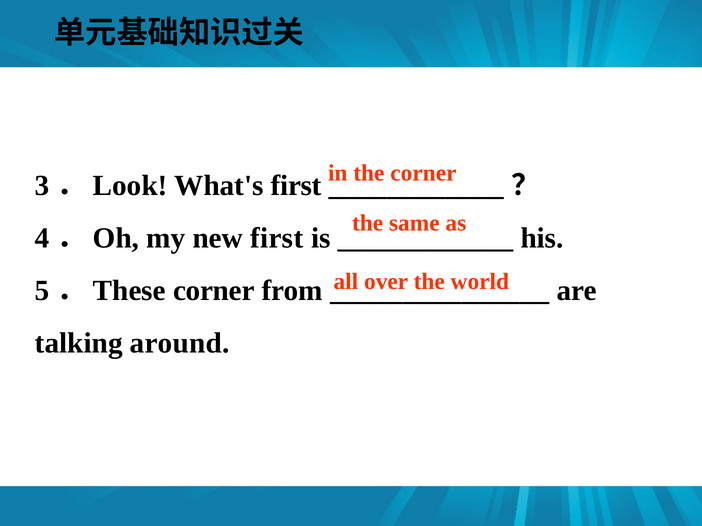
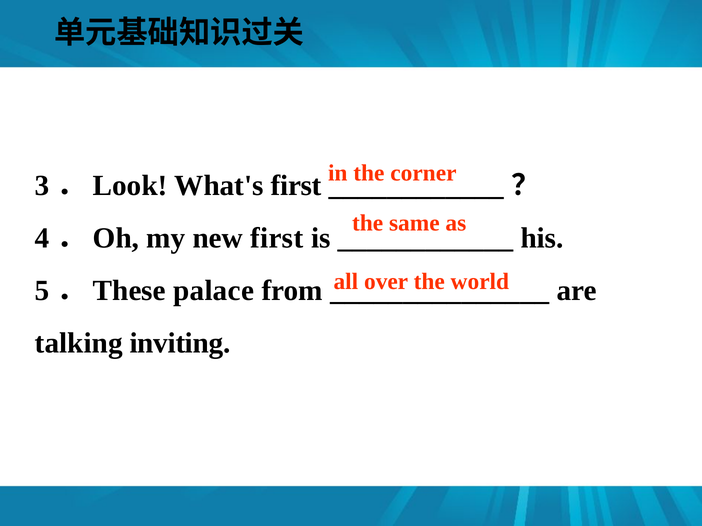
corner at (214, 291): corner -> palace
around: around -> inviting
